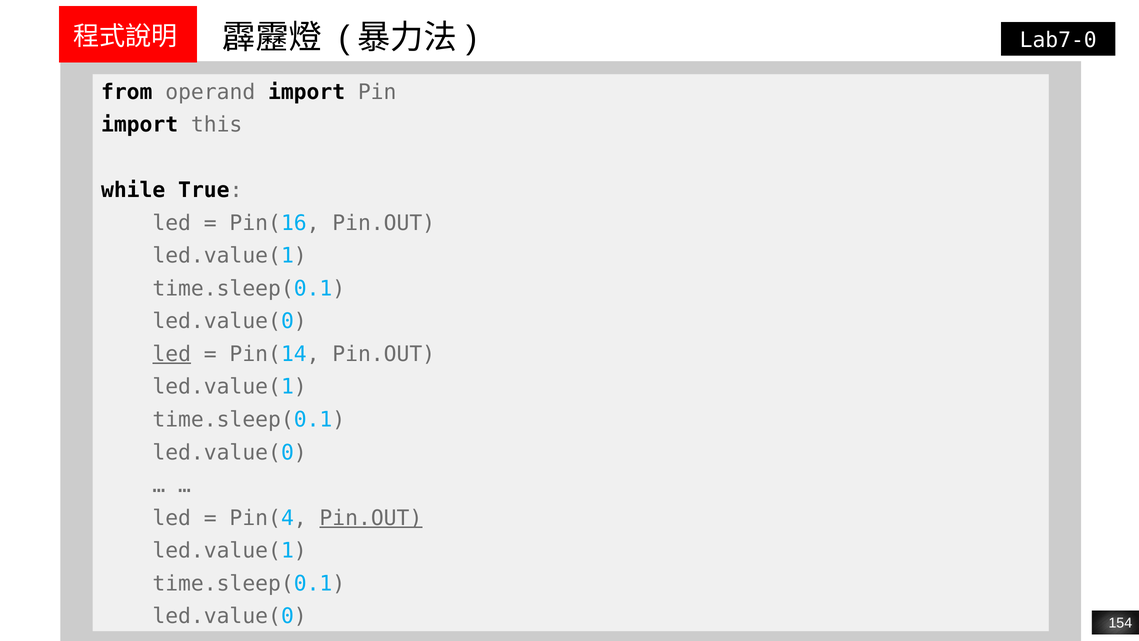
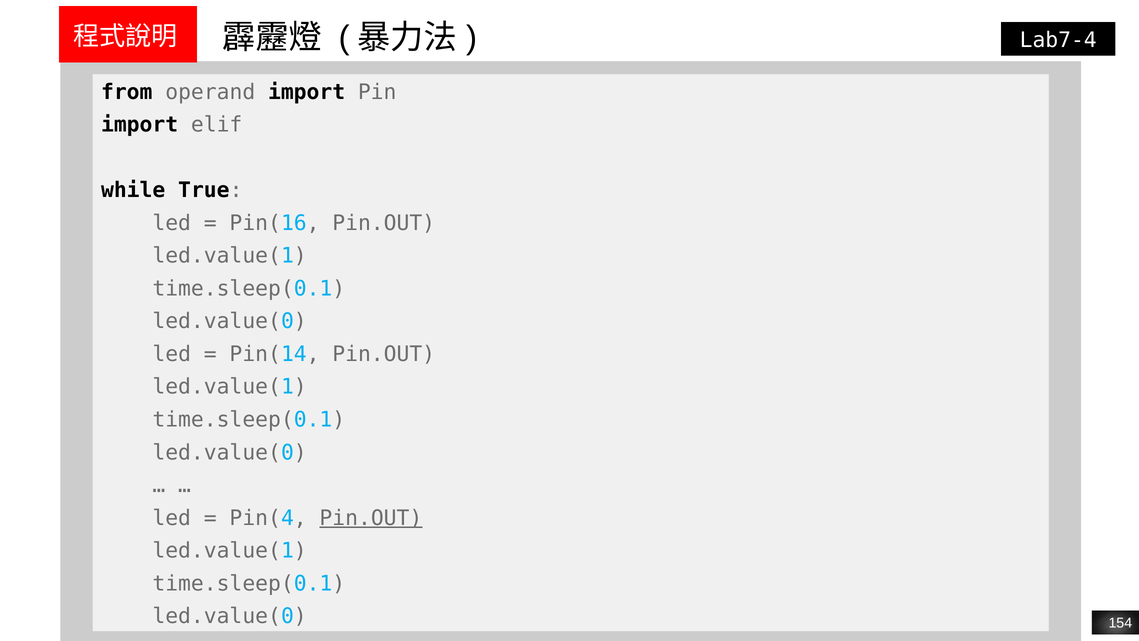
Lab7-0: Lab7-0 -> Lab7-4
this: this -> elif
led at (172, 354) underline: present -> none
